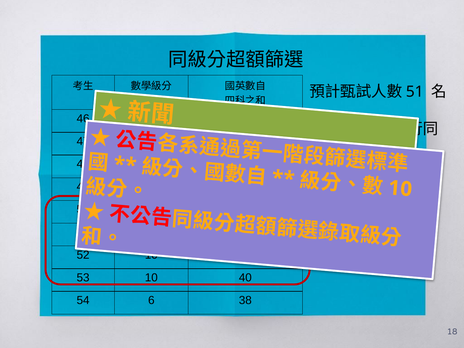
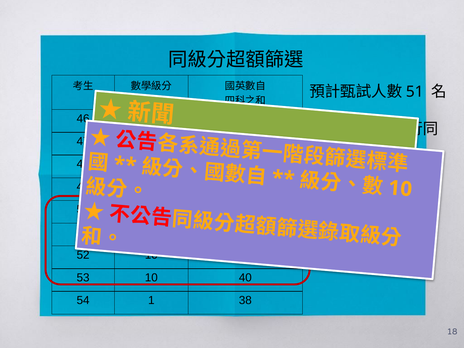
6: 6 -> 1
